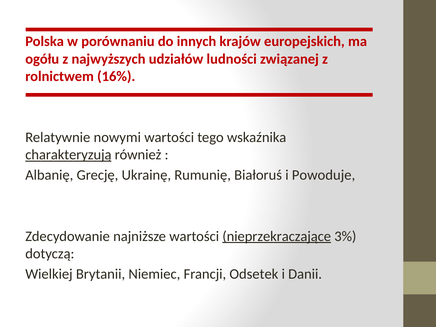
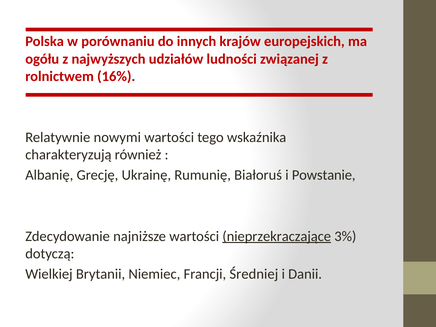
charakteryzują underline: present -> none
Powoduje: Powoduje -> Powstanie
Odsetek: Odsetek -> Średniej
